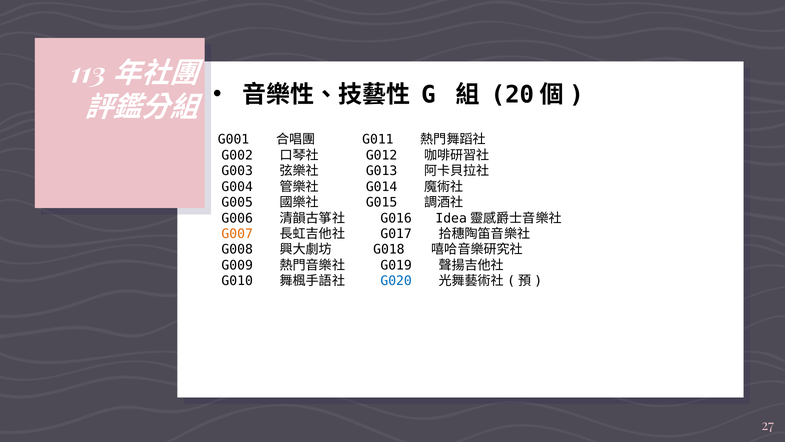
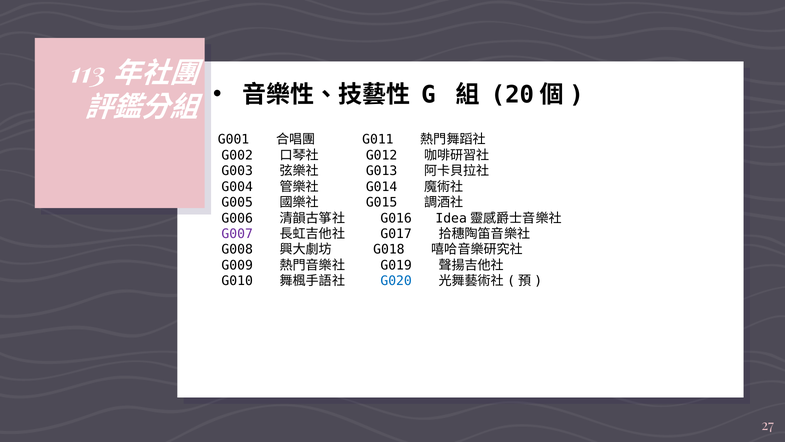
G007 colour: orange -> purple
